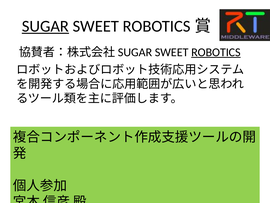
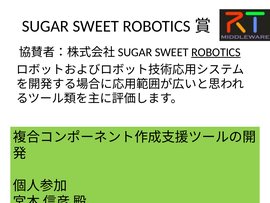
SUGAR underline: present -> none
